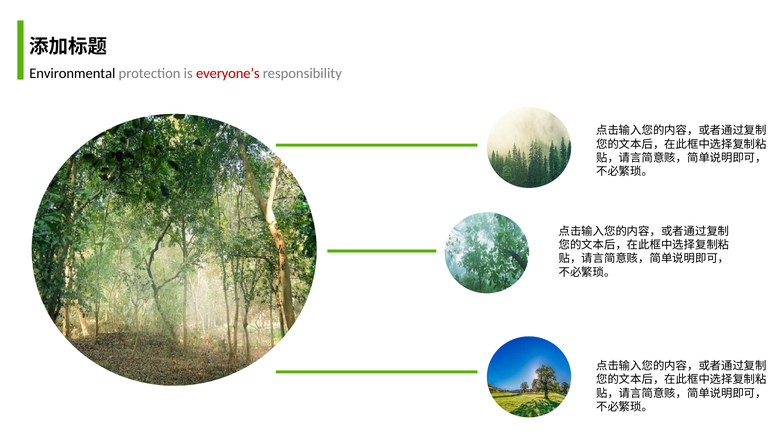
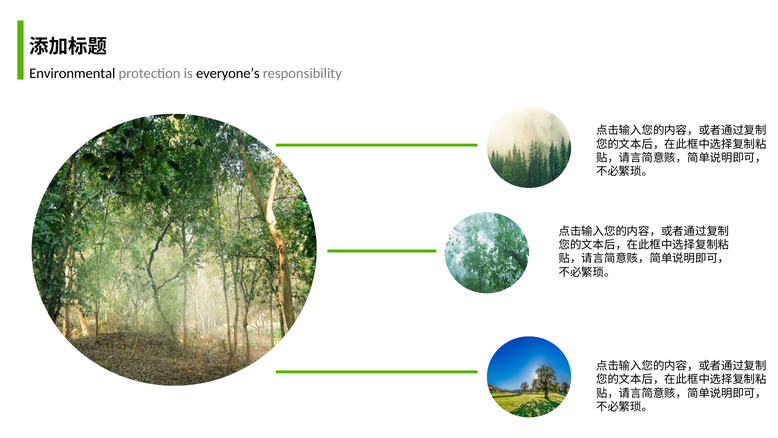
everyone’s colour: red -> black
